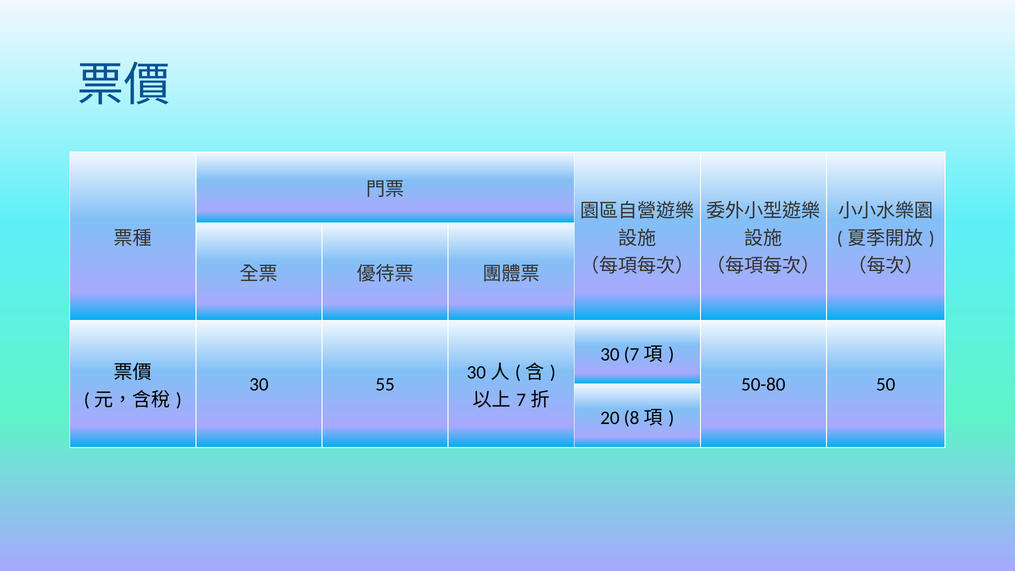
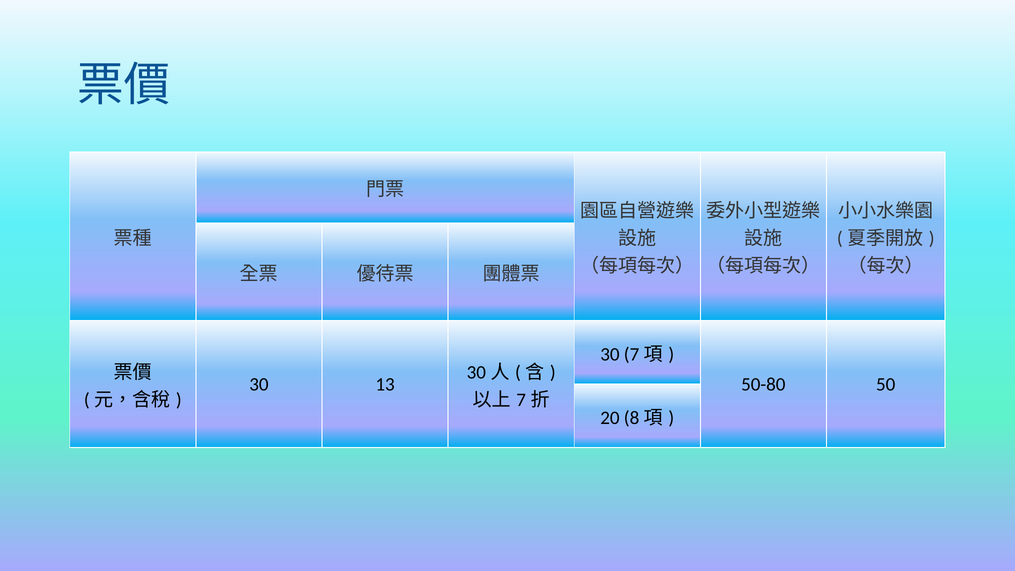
55: 55 -> 13
